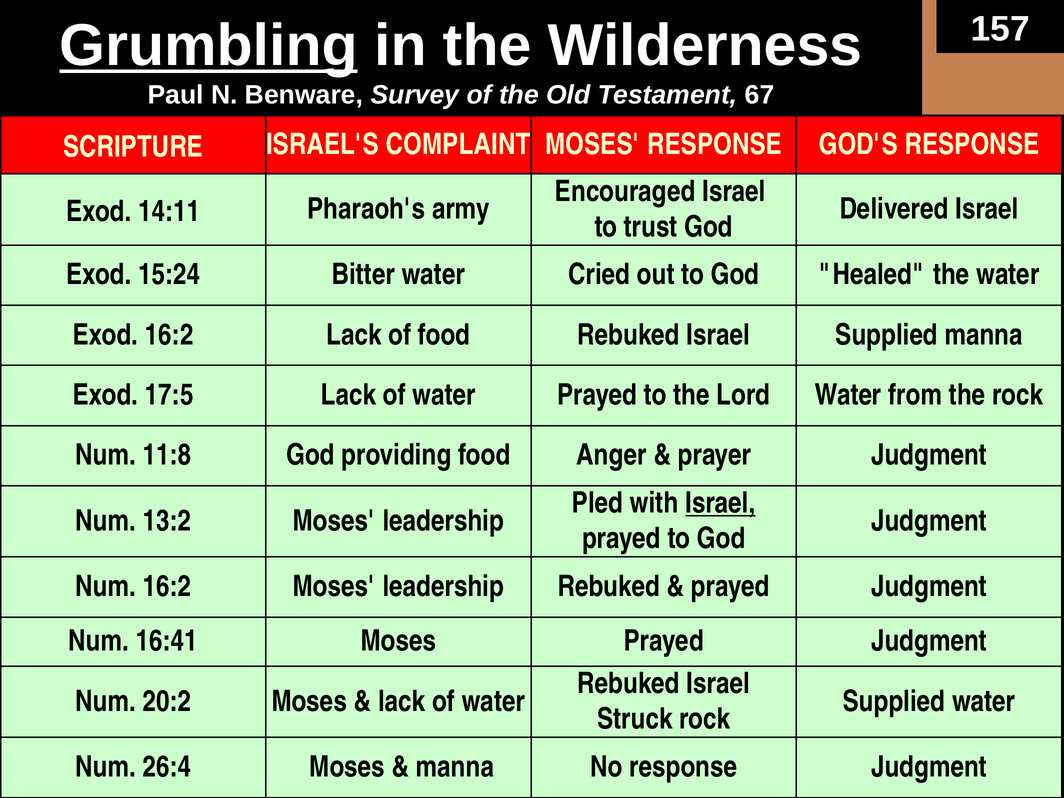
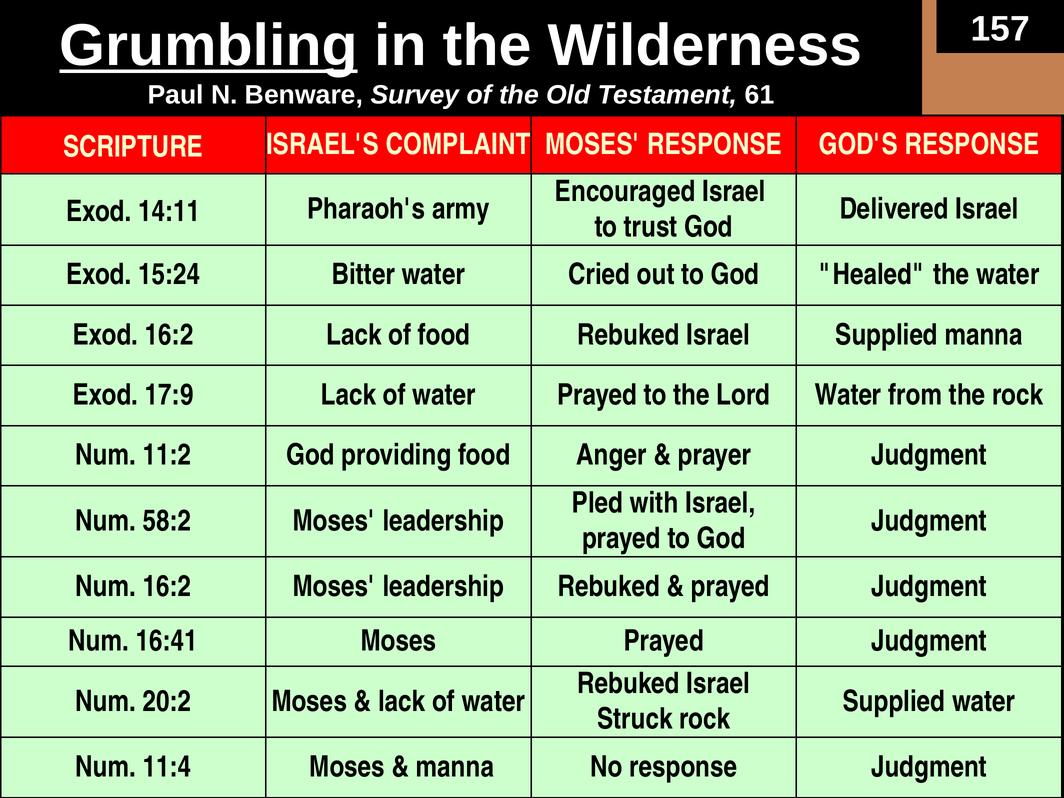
67: 67 -> 61
17:5: 17:5 -> 17:9
11:8: 11:8 -> 11:2
Israel at (720, 503) underline: present -> none
13:2: 13:2 -> 58:2
26:4: 26:4 -> 11:4
